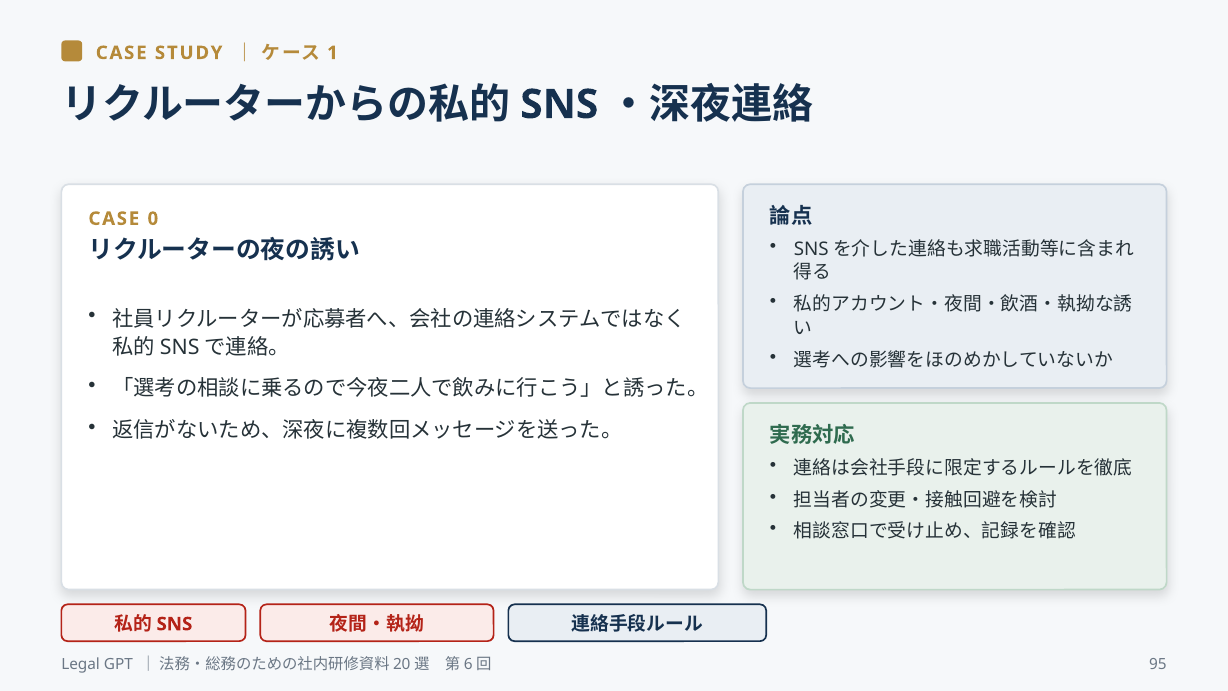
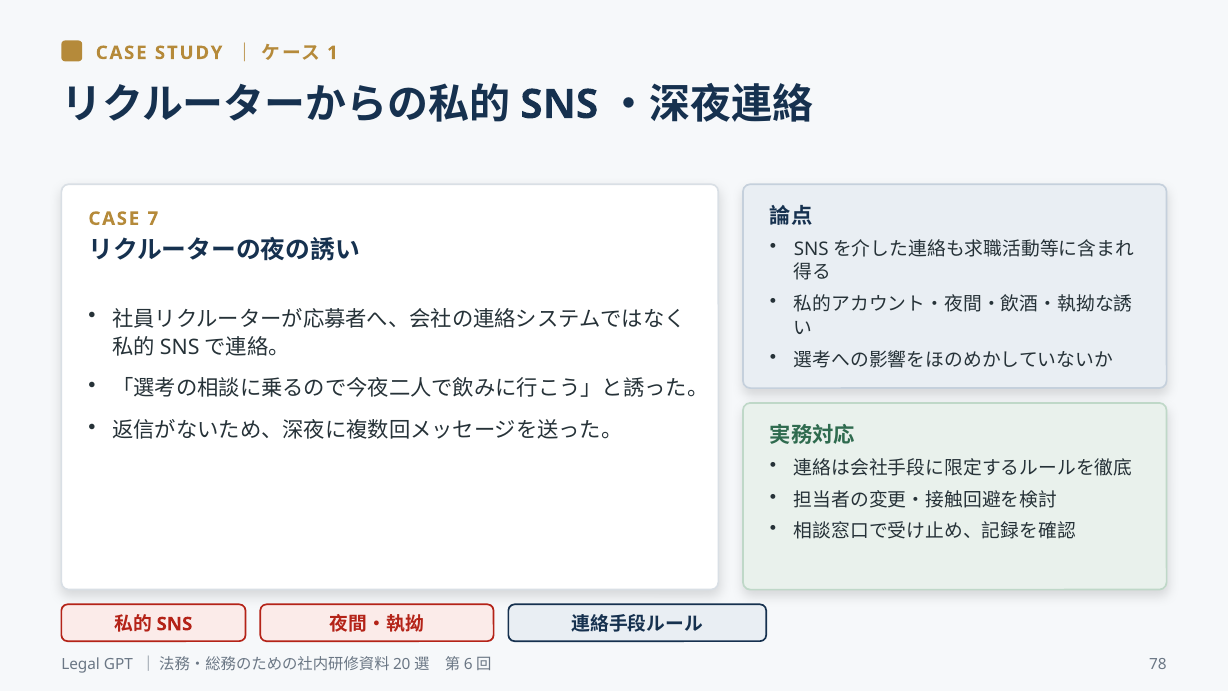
0: 0 -> 7
95: 95 -> 78
